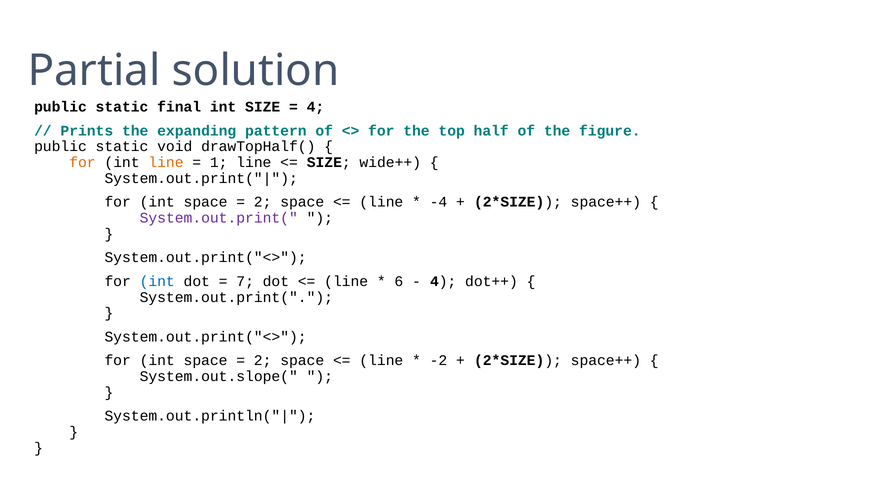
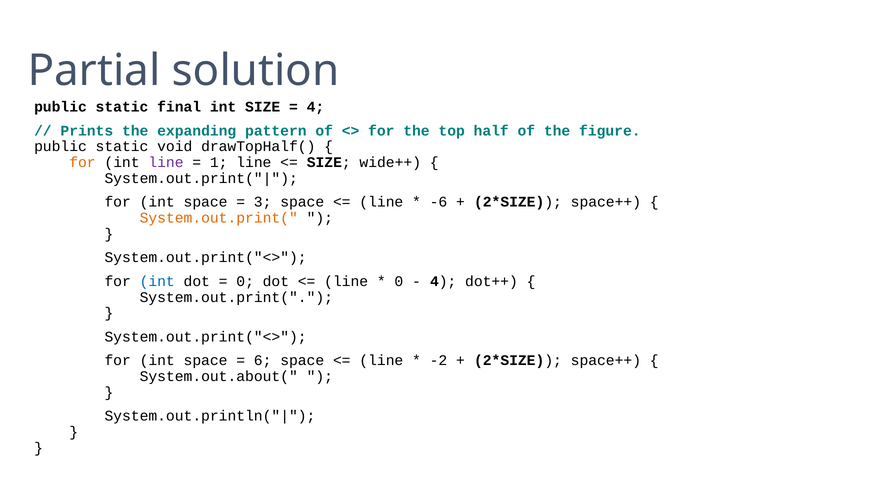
line at (166, 163) colour: orange -> purple
2 at (263, 202): 2 -> 3
-4: -4 -> -6
System.out.print( at (219, 218) colour: purple -> orange
7 at (245, 281): 7 -> 0
6 at (399, 281): 6 -> 0
2 at (263, 361): 2 -> 6
System.out.slope(: System.out.slope( -> System.out.about(
